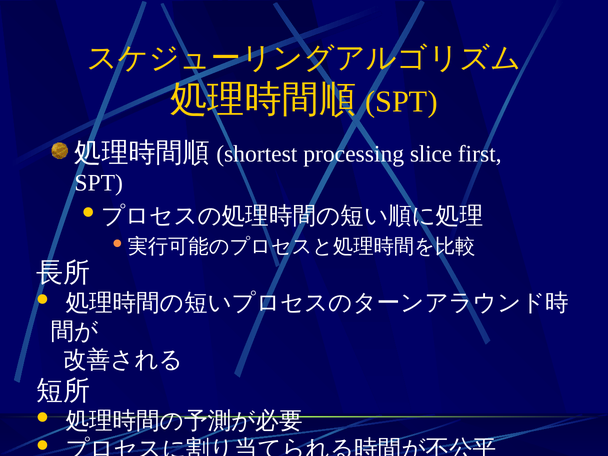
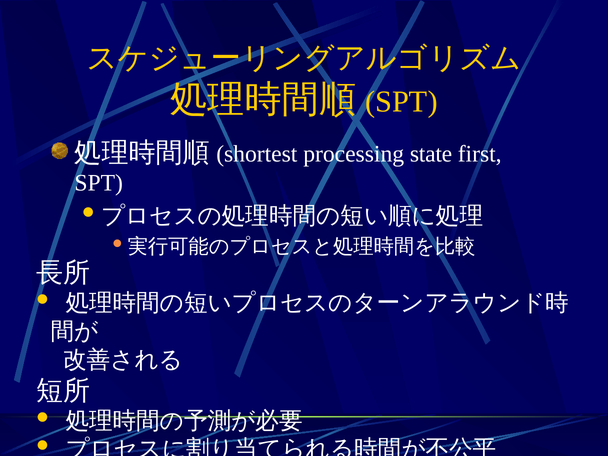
slice: slice -> state
